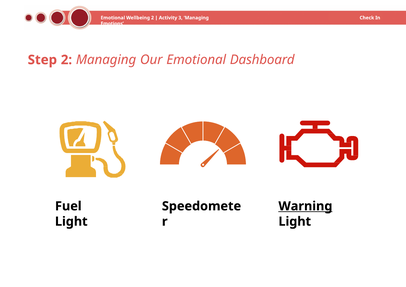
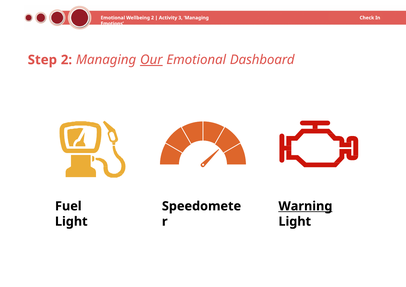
Our underline: none -> present
